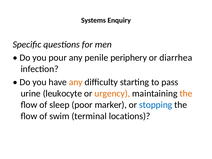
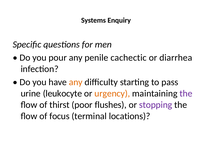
periphery: periphery -> cachectic
the at (186, 93) colour: orange -> purple
sleep: sleep -> thirst
marker: marker -> flushes
stopping colour: blue -> purple
swim: swim -> focus
